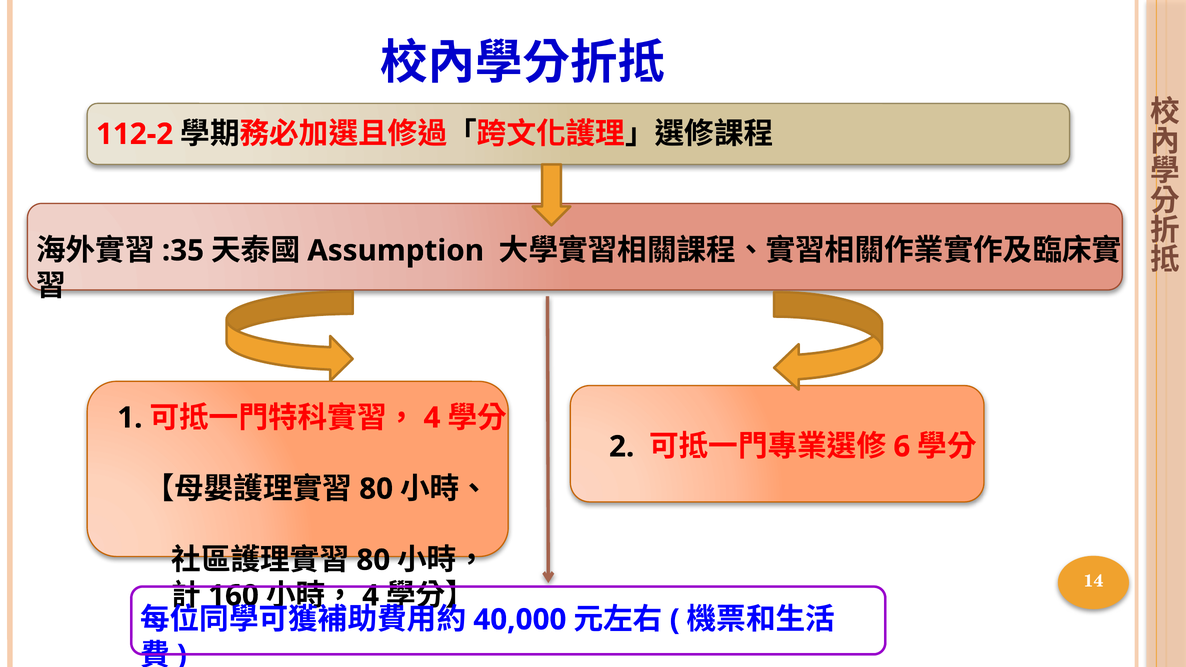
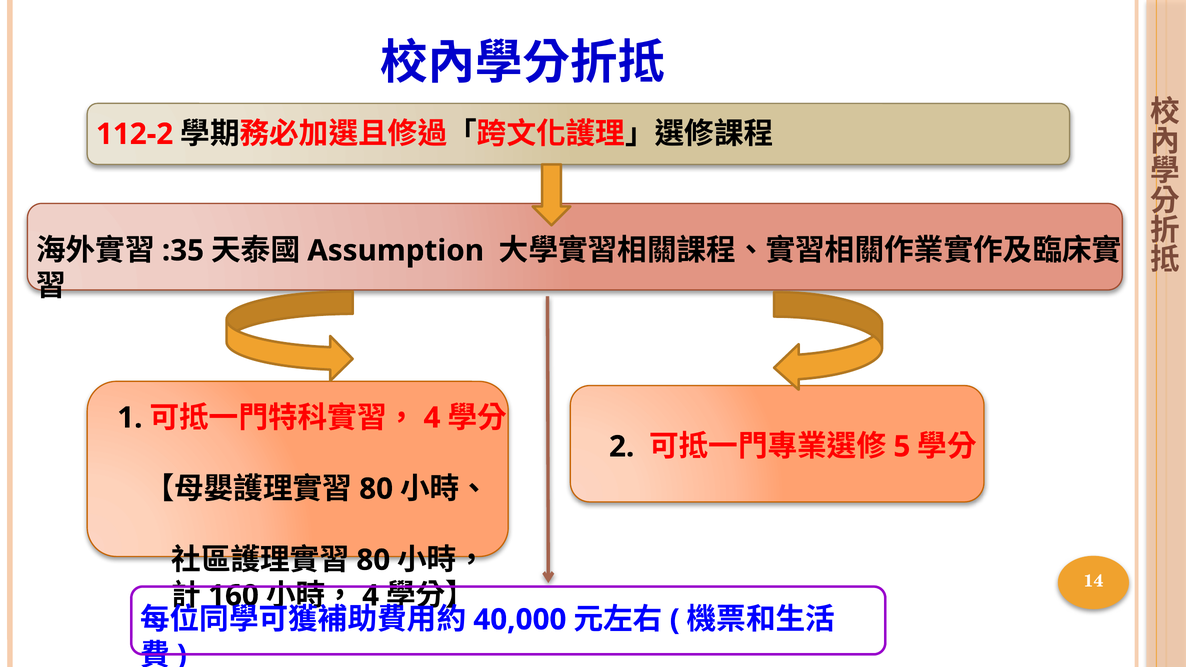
6: 6 -> 5
